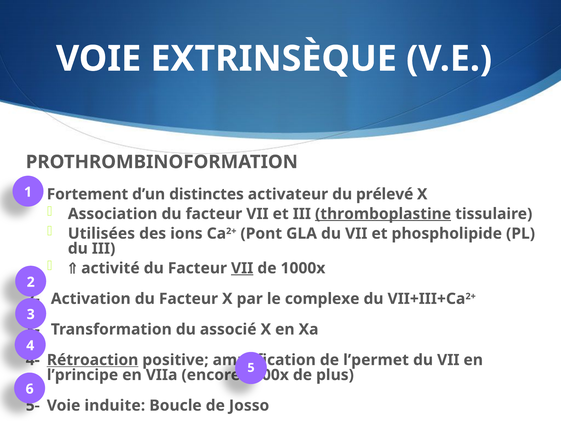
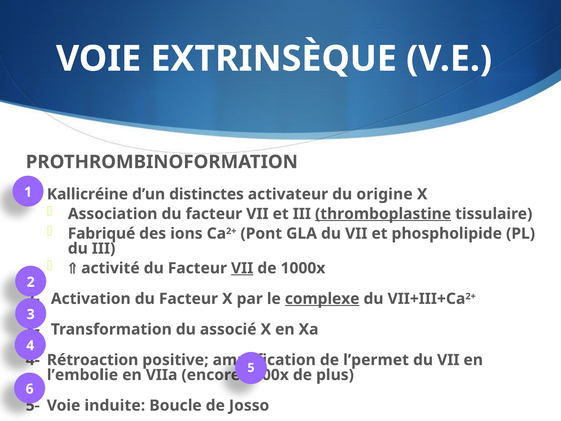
Fortement: Fortement -> Kallicréine
prélevé: prélevé -> origine
Utilisées: Utilisées -> Fabriqué
complexe underline: none -> present
Rétroaction underline: present -> none
l’principe: l’principe -> l’embolie
